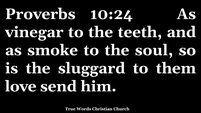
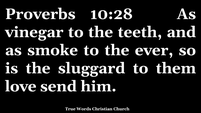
10:24: 10:24 -> 10:28
soul: soul -> ever
